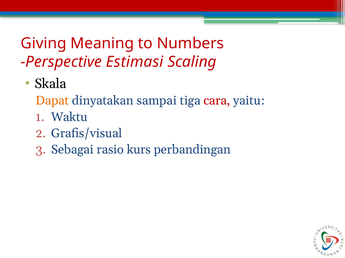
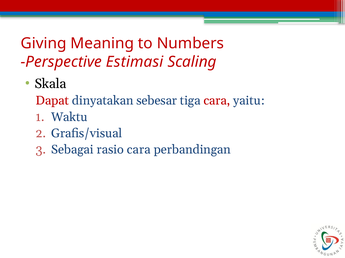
Dapat colour: orange -> red
sampai: sampai -> sebesar
rasio kurs: kurs -> cara
